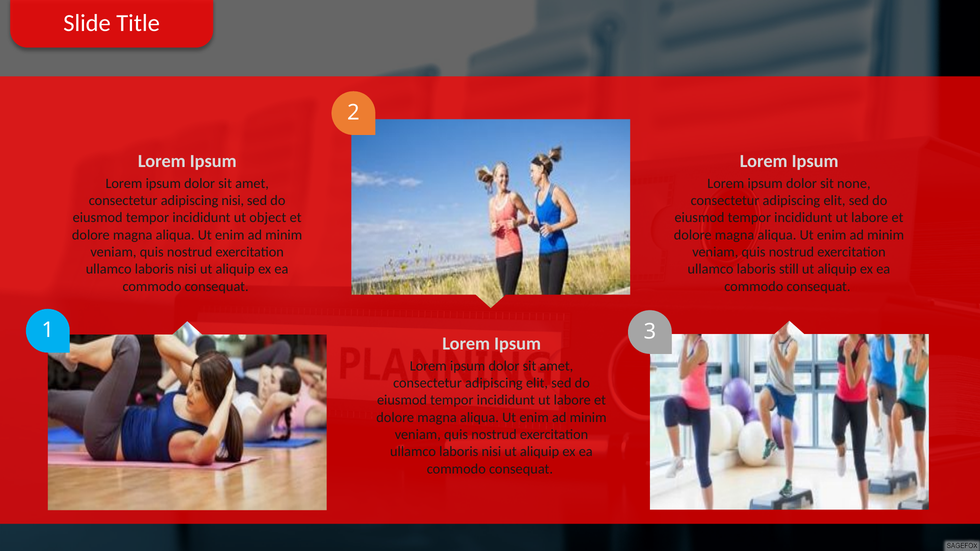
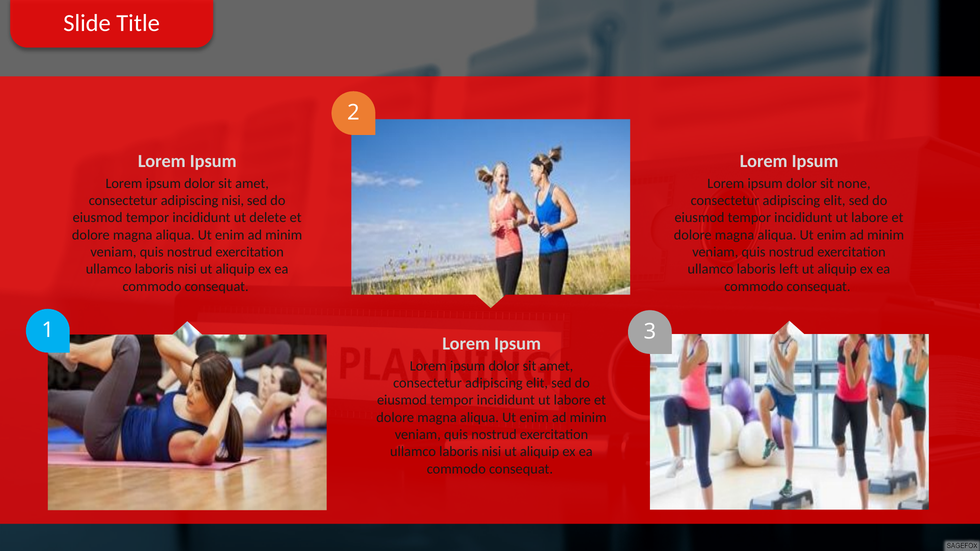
object: object -> delete
still: still -> left
